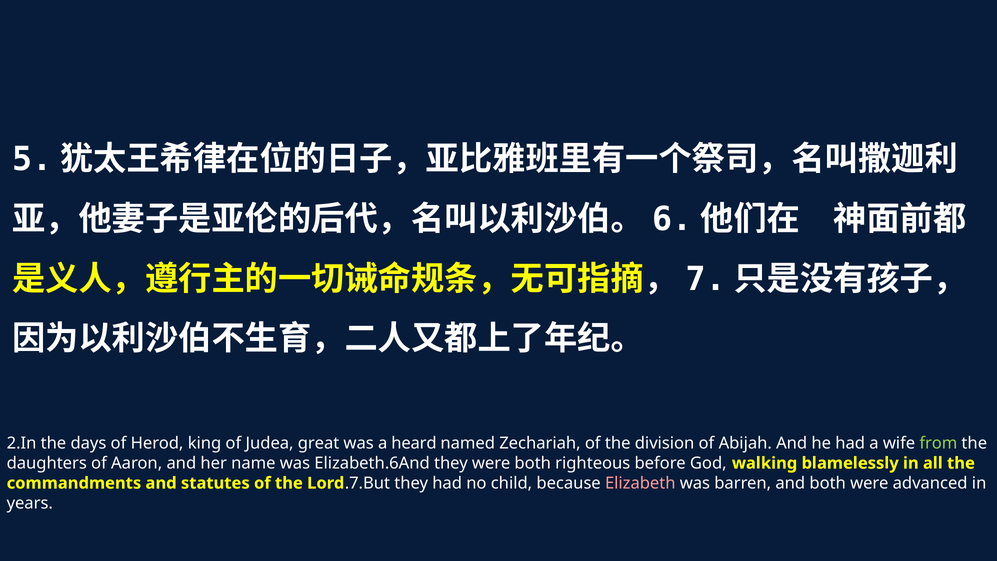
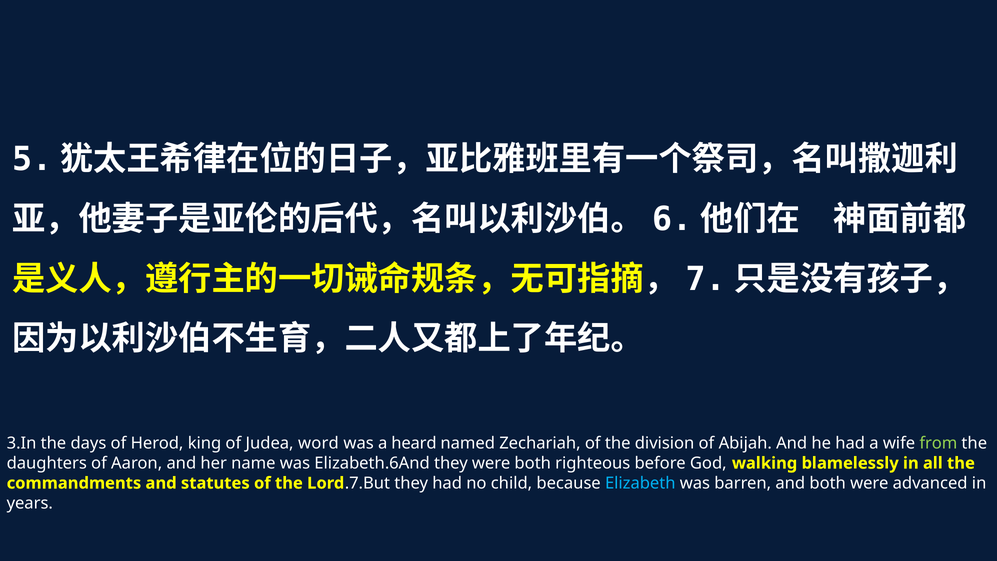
2.In: 2.In -> 3.In
great: great -> word
Elizabeth colour: pink -> light blue
